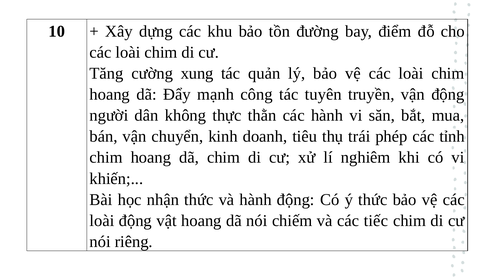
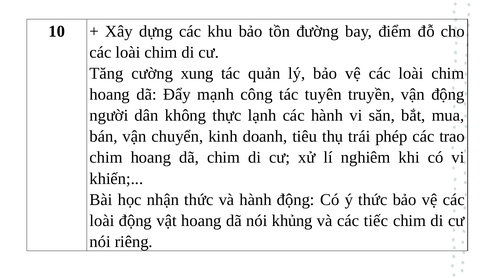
thằn: thằn -> lạnh
tỉnh: tỉnh -> trao
chiếm: chiếm -> khủng
